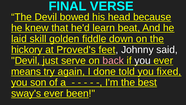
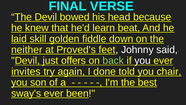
hickory: hickory -> neither
serve: serve -> offers
back colour: pink -> light green
means: means -> invites
fixed: fixed -> chair
